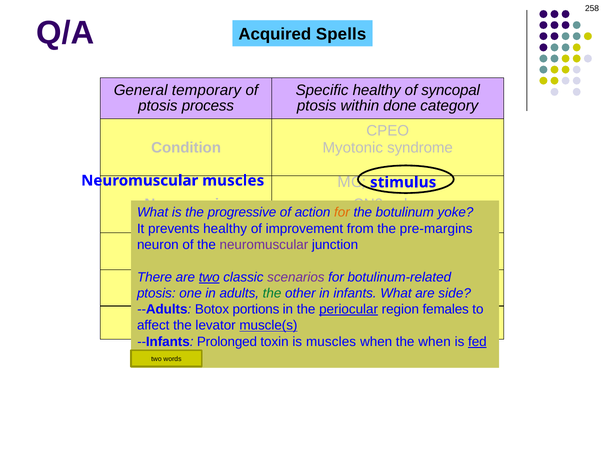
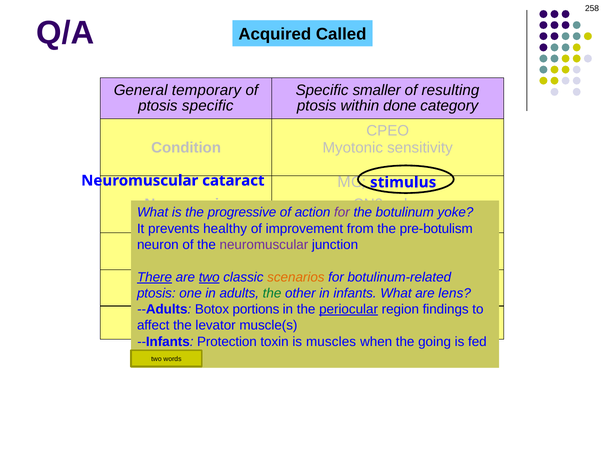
Spells: Spells -> Called
Specific healthy: healthy -> smaller
syncopal: syncopal -> resulting
ptosis process: process -> specific
syndrome: syndrome -> sensitivity
Neuromuscular muscles: muscles -> cataract
for at (342, 212) colour: orange -> purple
pre-margins: pre-margins -> pre-botulism
There underline: none -> present
scenarios colour: purple -> orange
side: side -> lens
females: females -> findings
muscle(s underline: present -> none
Prolonged: Prolonged -> Protection
the when: when -> going
fed underline: present -> none
